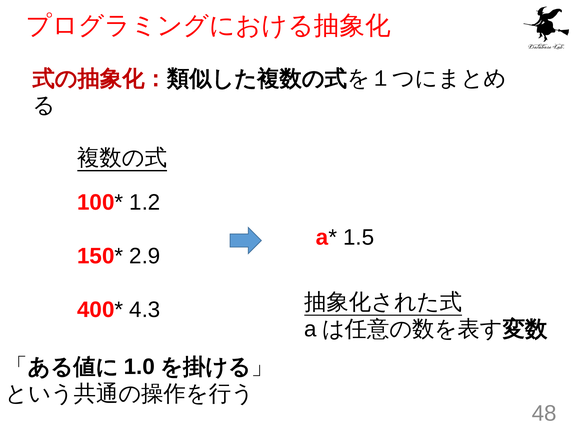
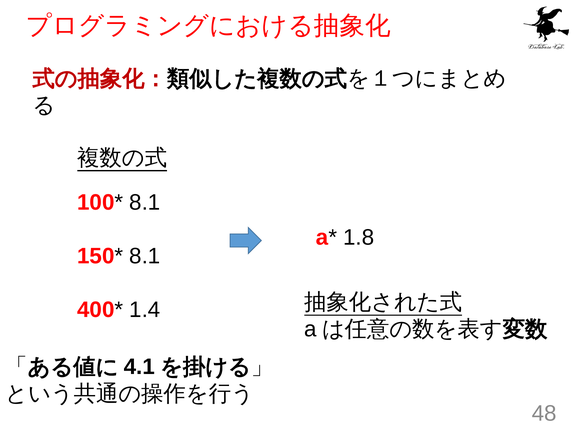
1.2 at (145, 202): 1.2 -> 8.1
1.5: 1.5 -> 1.8
2.9 at (145, 256): 2.9 -> 8.1
4.3: 4.3 -> 1.4
1.0: 1.0 -> 4.1
